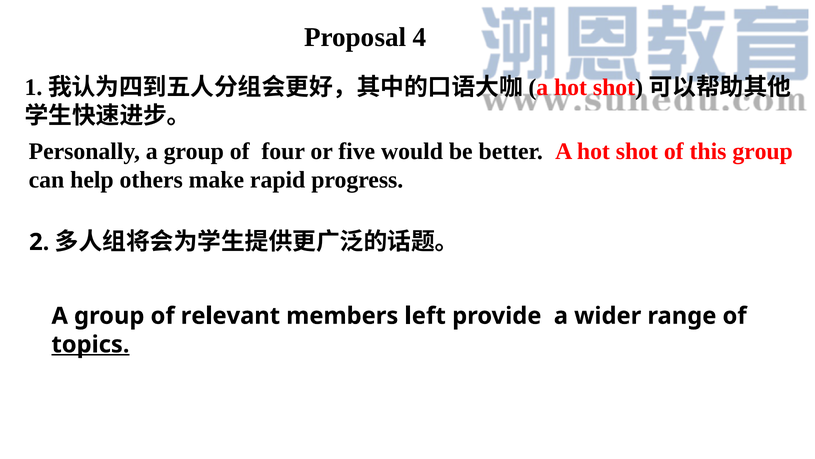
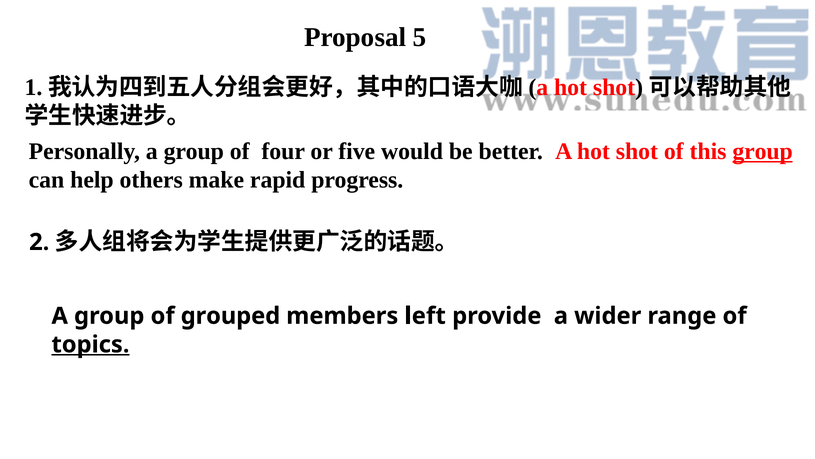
4: 4 -> 5
group at (763, 151) underline: none -> present
relevant: relevant -> grouped
